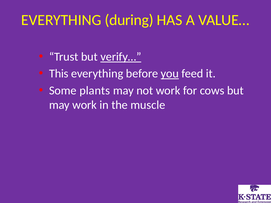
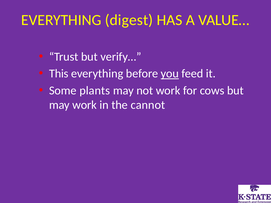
during: during -> digest
verify… underline: present -> none
muscle: muscle -> cannot
